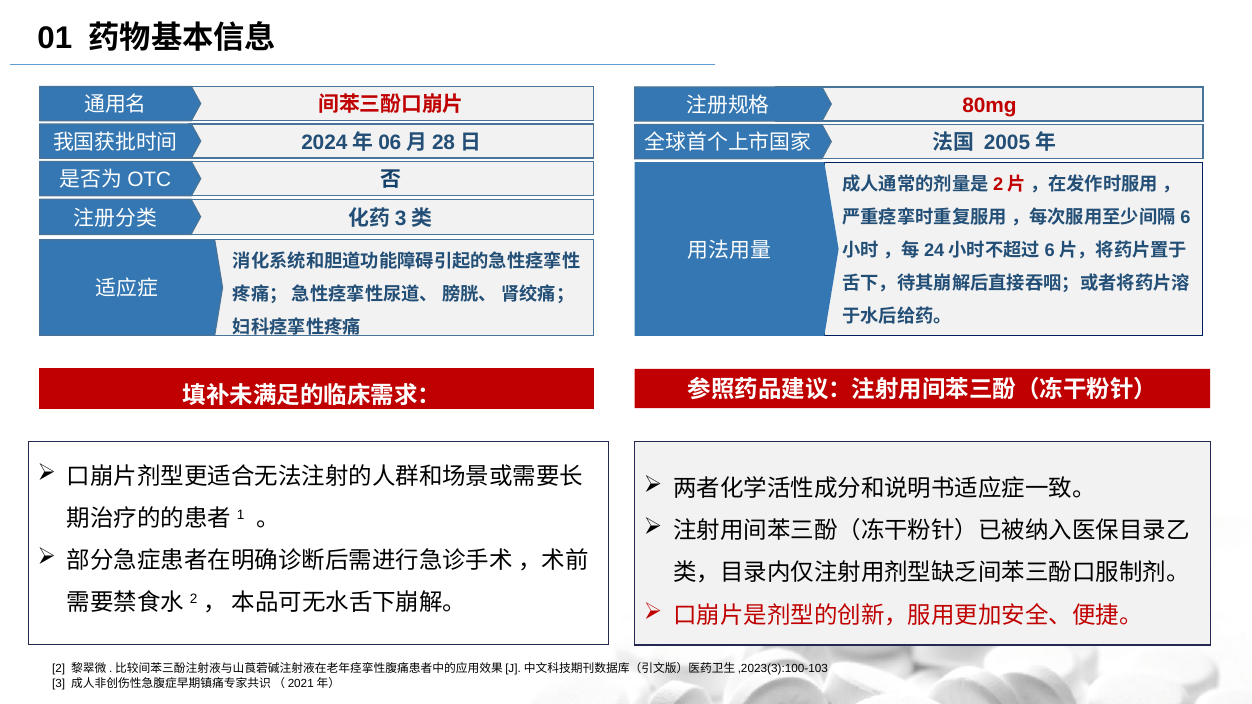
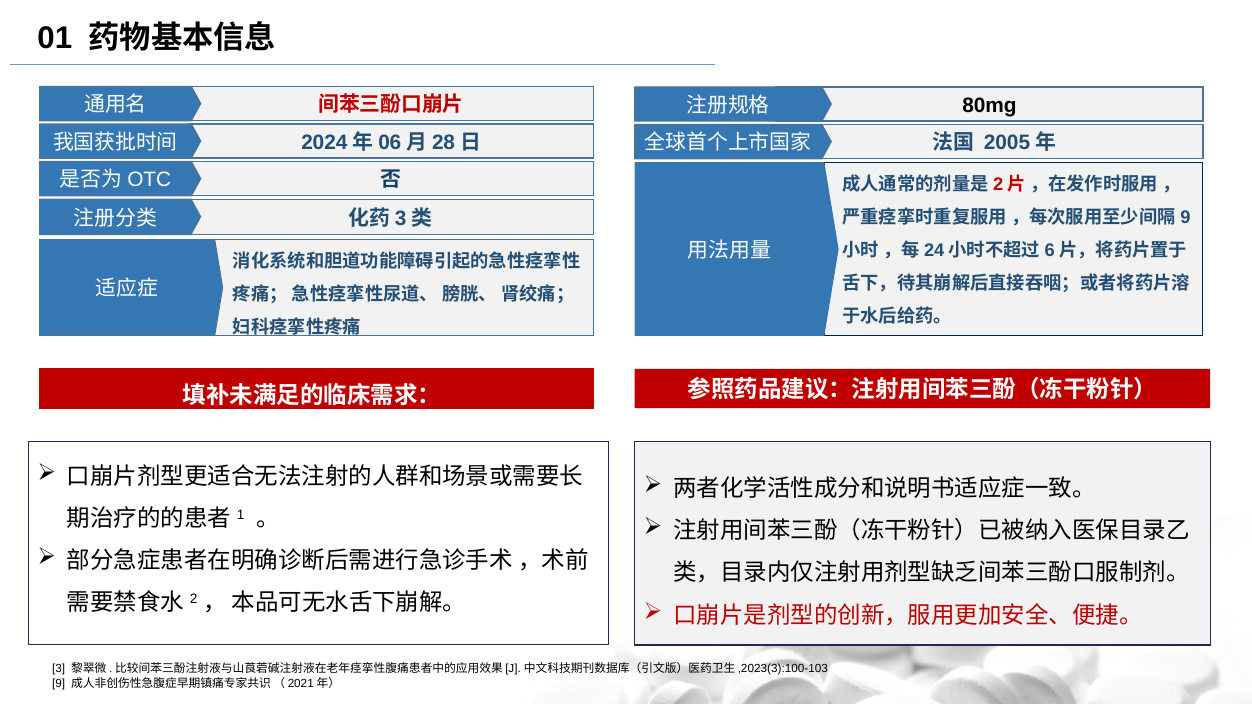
80mg colour: red -> black
6 at (1185, 218): 6 -> 9
2: 2 -> 3
3 at (59, 683): 3 -> 9
